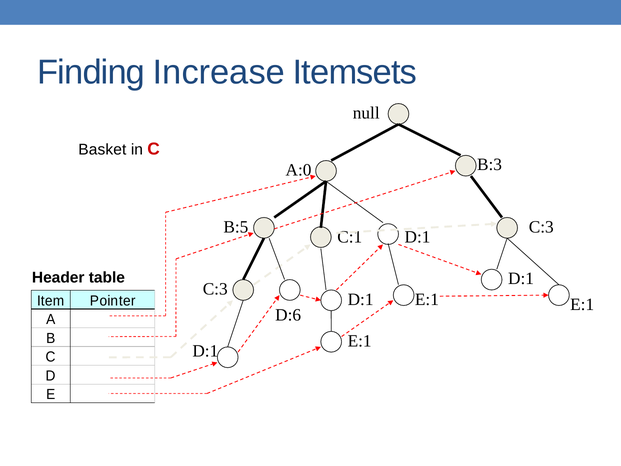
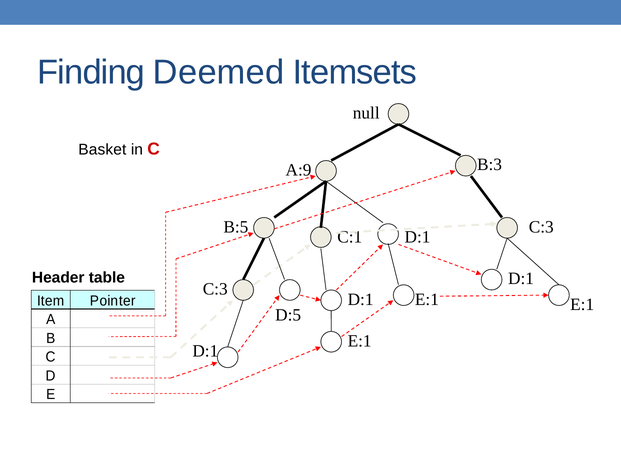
Increase: Increase -> Deemed
A:0: A:0 -> A:9
D:6: D:6 -> D:5
